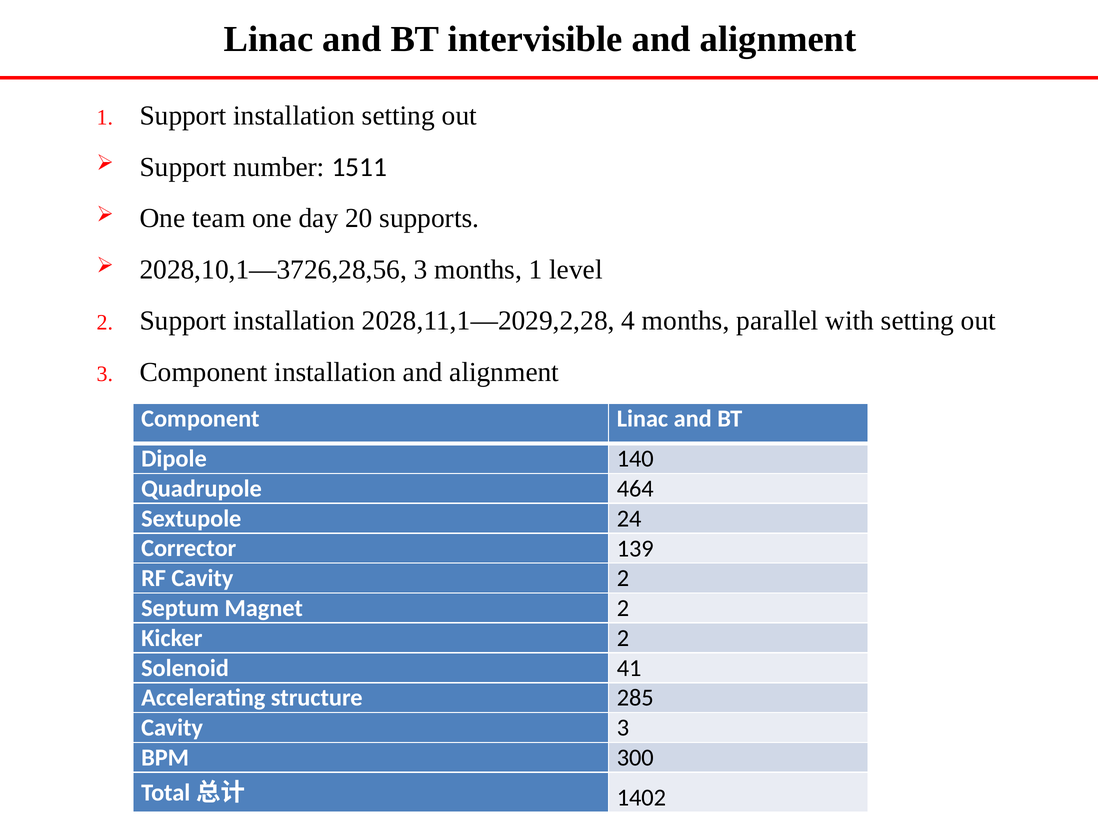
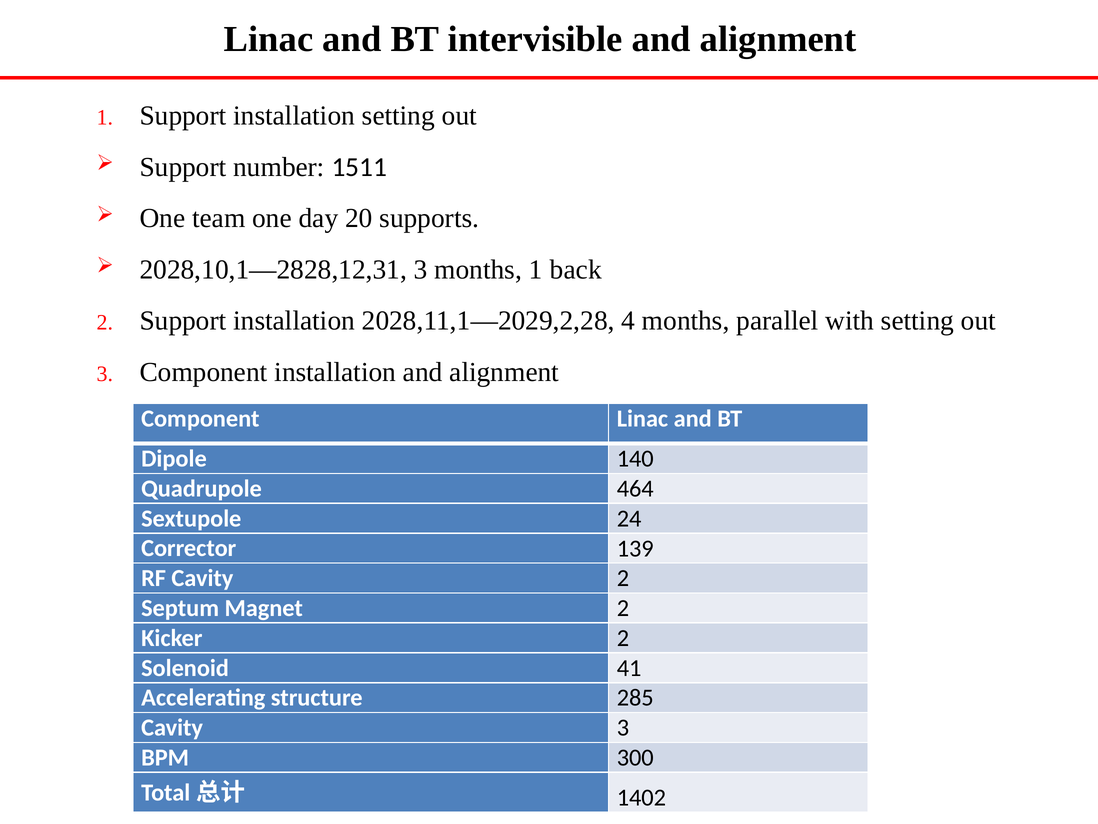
2028,10,1—3726,28,56: 2028,10,1—3726,28,56 -> 2028,10,1—2828,12,31
level: level -> back
